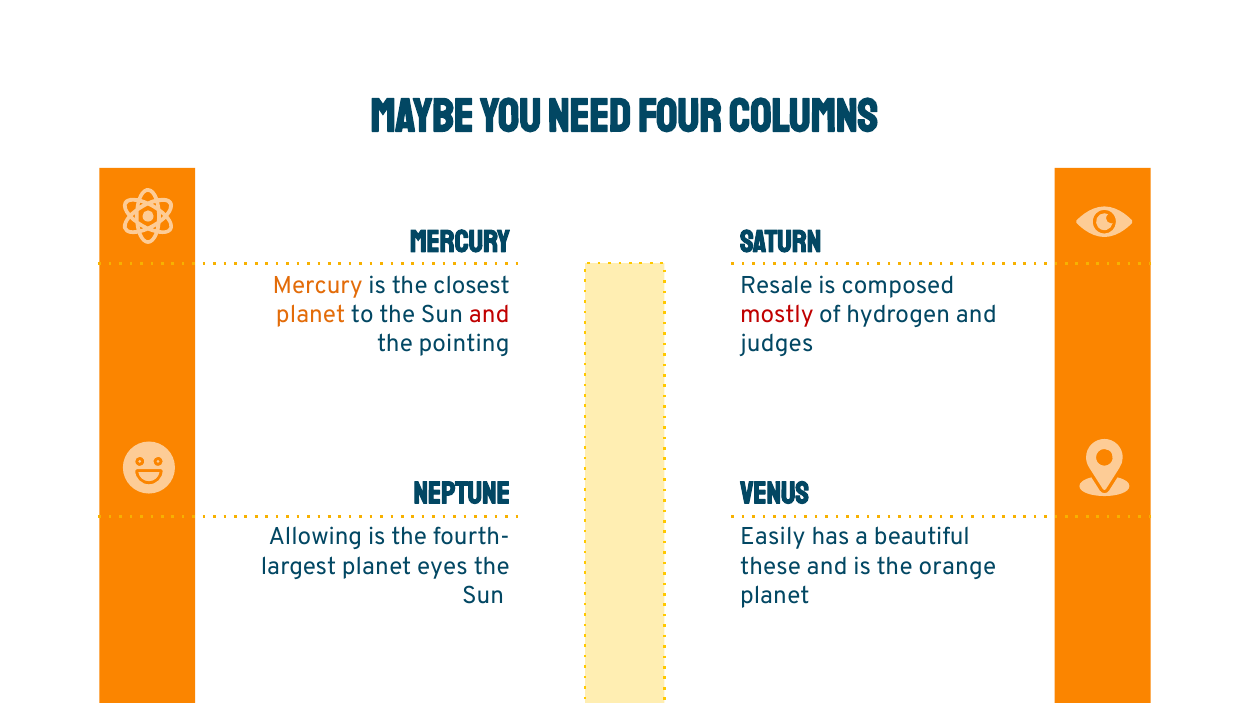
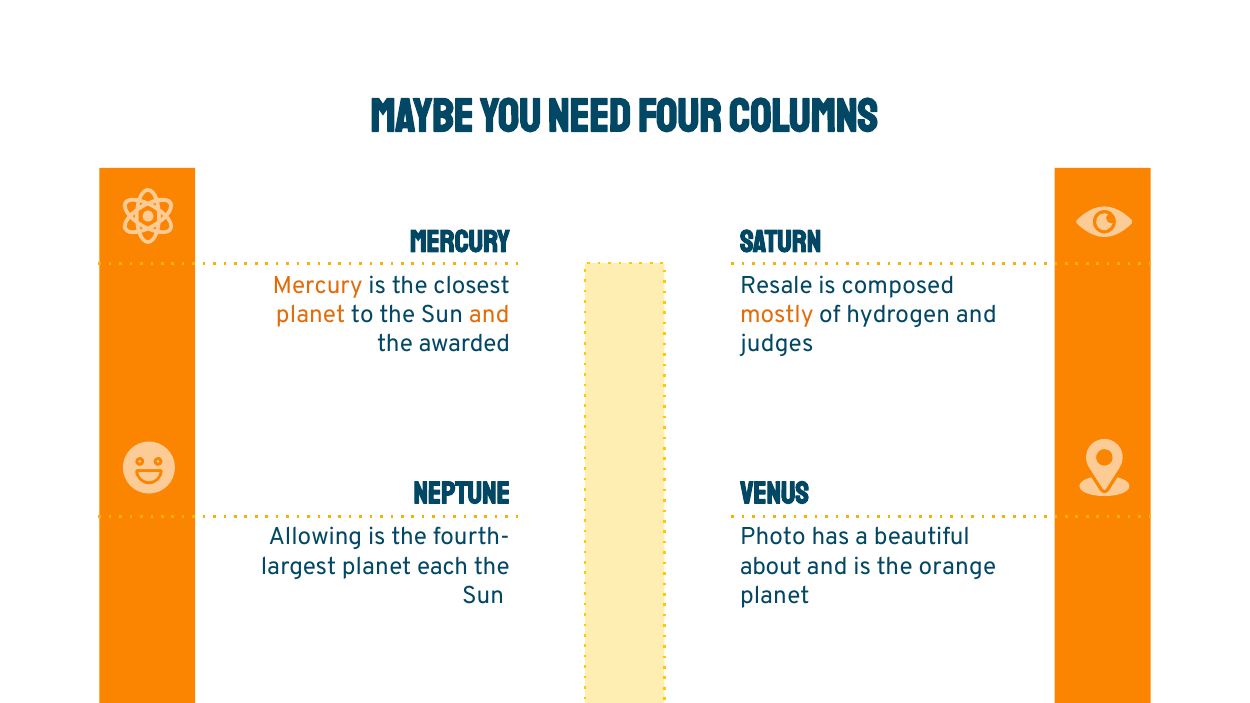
and at (489, 315) colour: red -> orange
mostly colour: red -> orange
pointing: pointing -> awarded
Easily: Easily -> Photo
eyes: eyes -> each
these: these -> about
